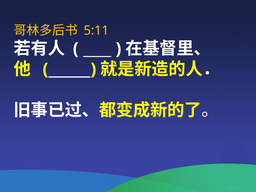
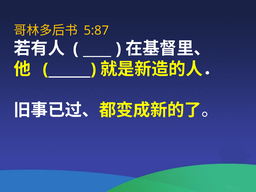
5:11: 5:11 -> 5:87
